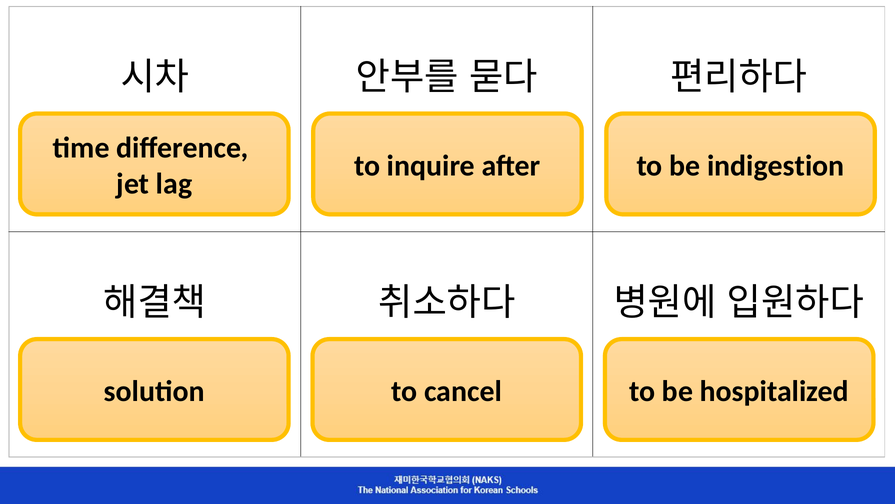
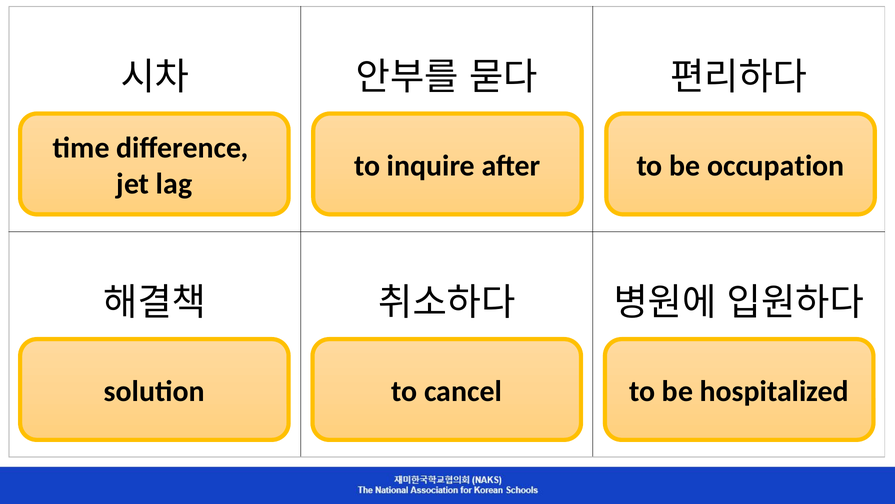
indigestion: indigestion -> occupation
